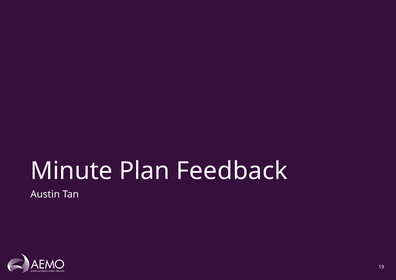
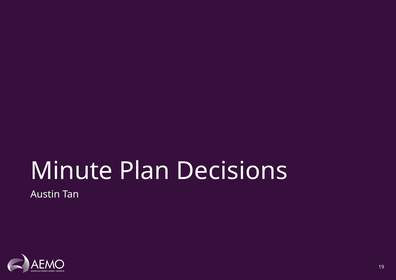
Feedback: Feedback -> Decisions
